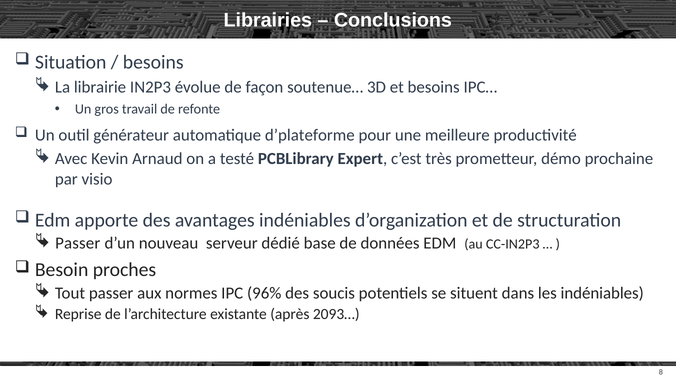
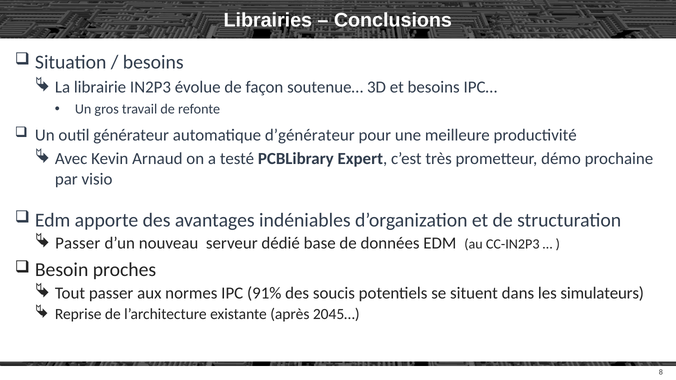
d’plateforme: d’plateforme -> d’générateur
96%: 96% -> 91%
les indéniables: indéniables -> simulateurs
2093…: 2093… -> 2045…
